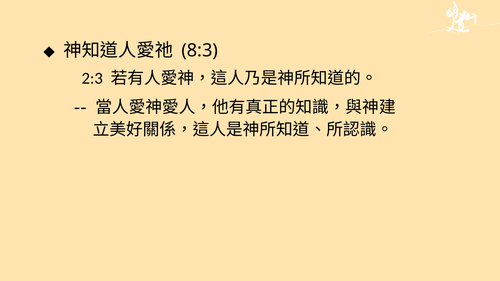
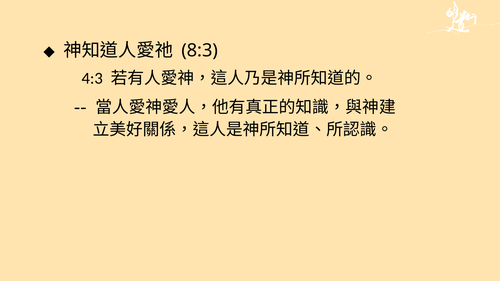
2:3: 2:3 -> 4:3
